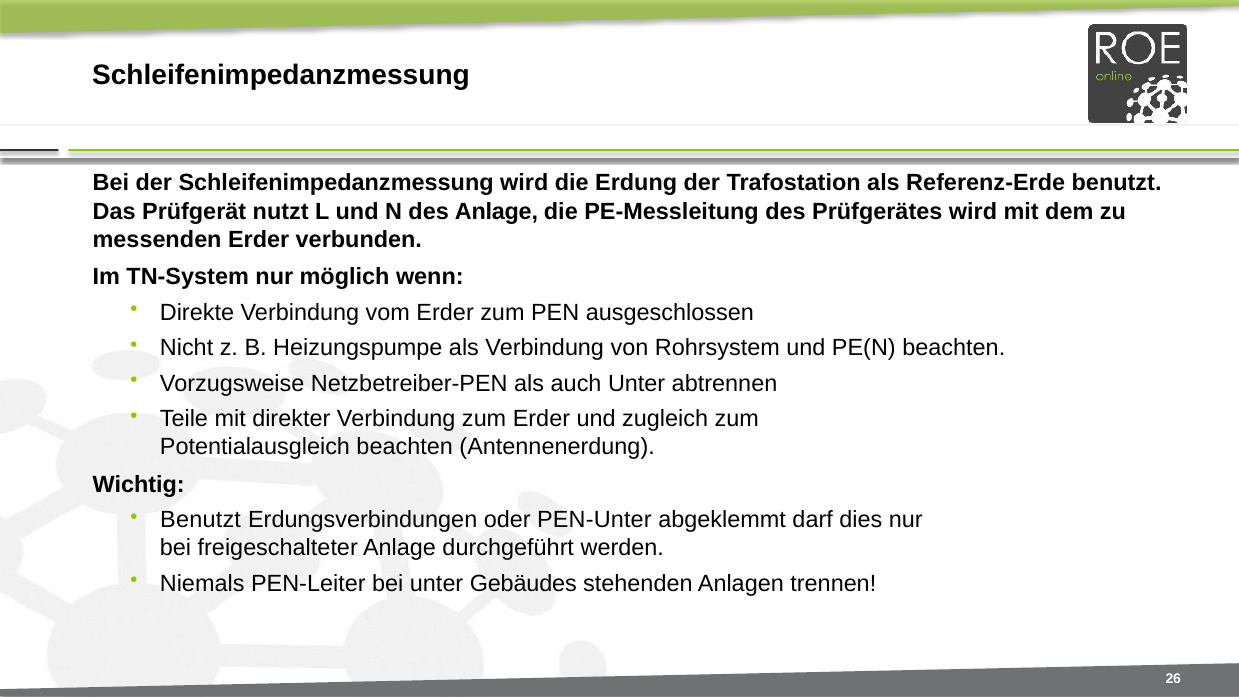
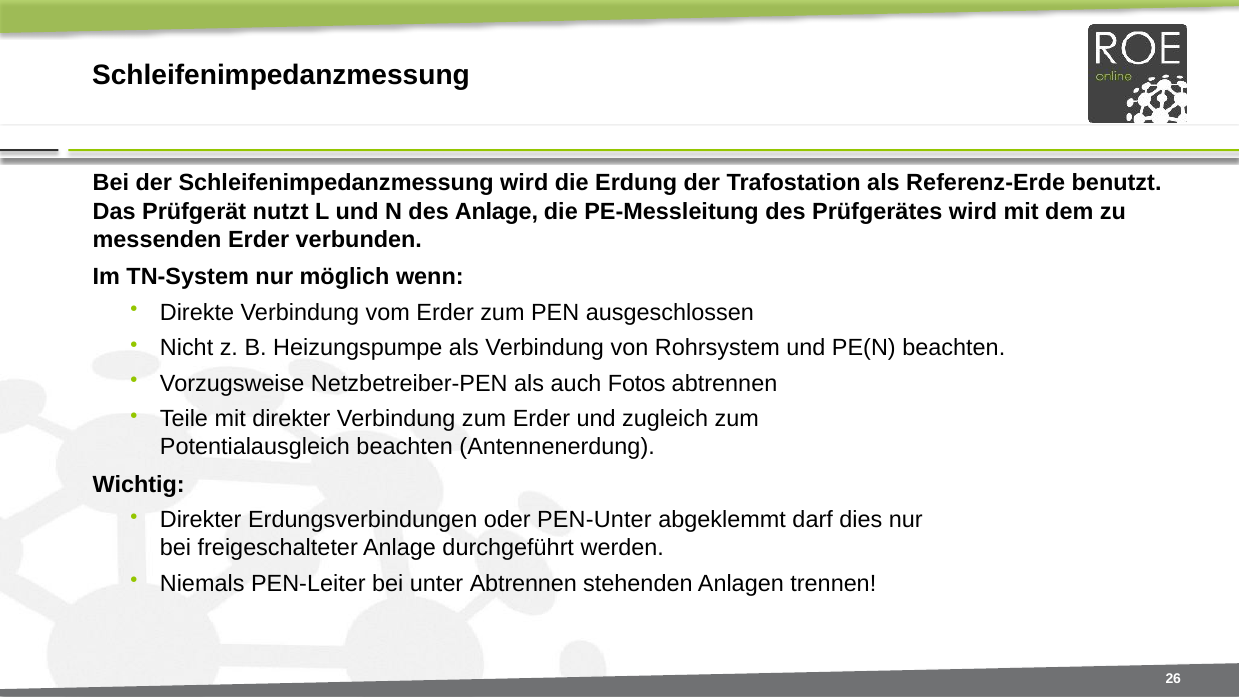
auch Unter: Unter -> Fotos
Benutzt at (201, 520): Benutzt -> Direkter
unter Gebäudes: Gebäudes -> Abtrennen
